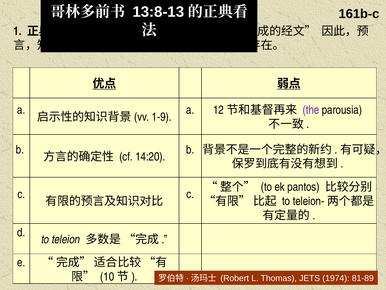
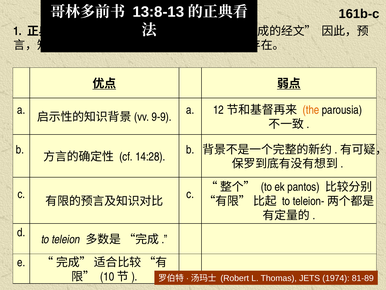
the colour: purple -> orange
1-9: 1-9 -> 9-9
14:20: 14:20 -> 14:28
